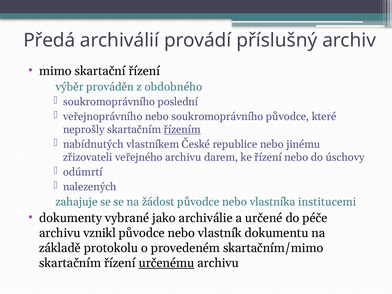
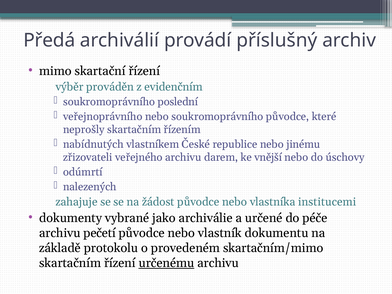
obdobného: obdobného -> evidenčním
řízením underline: present -> none
ke řízení: řízení -> vnější
vznikl: vznikl -> pečetí
